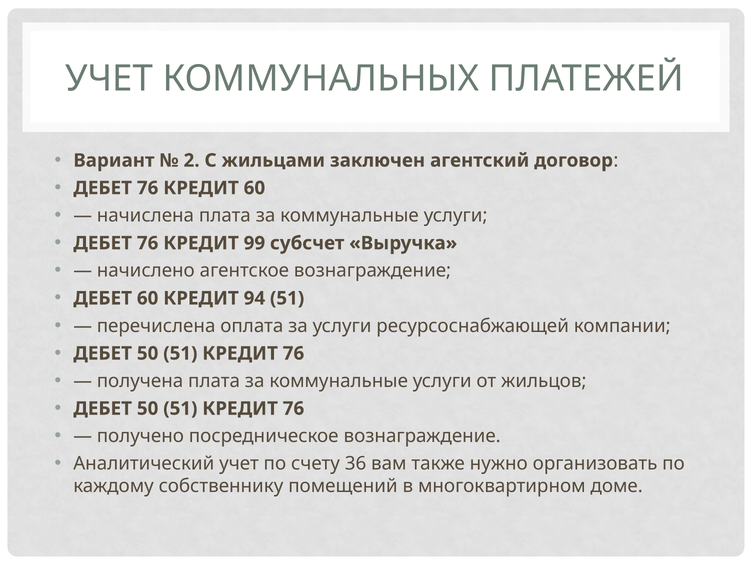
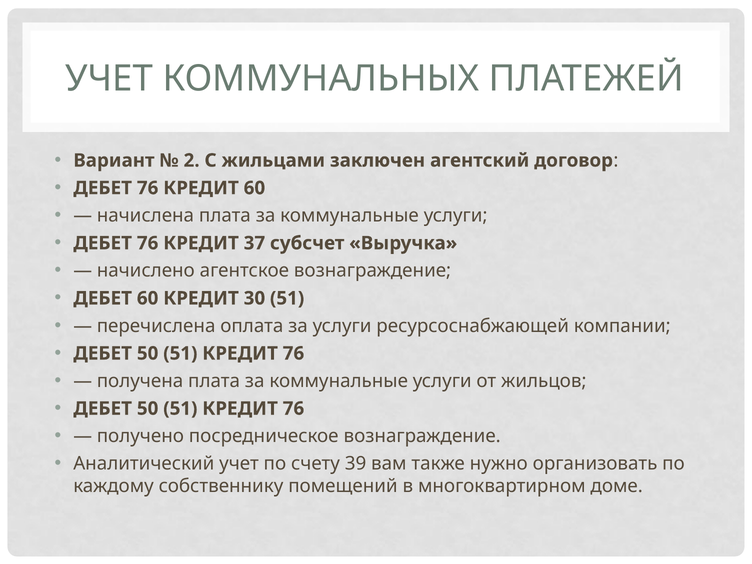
99: 99 -> 37
94: 94 -> 30
36: 36 -> 39
